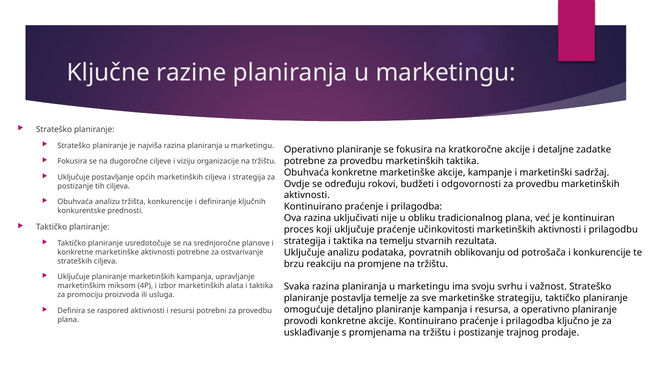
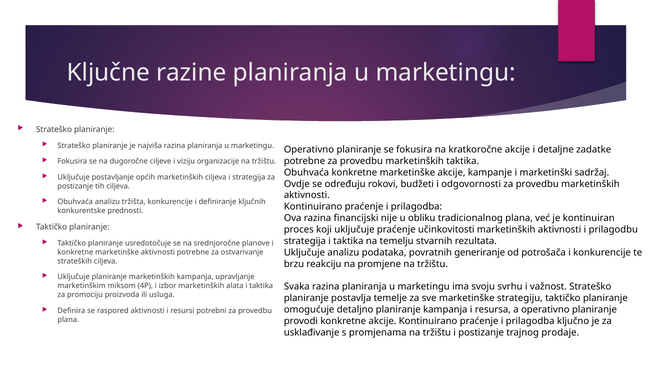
uključivati: uključivati -> financijski
oblikovanju: oblikovanju -> generiranje
